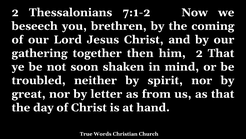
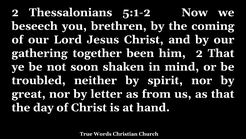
7:1-2: 7:1-2 -> 5:1-2
then: then -> been
